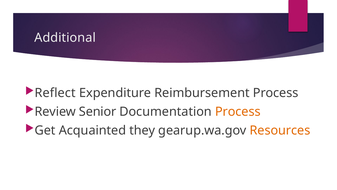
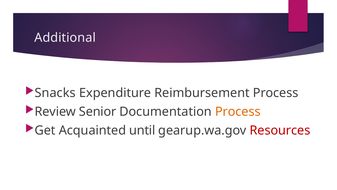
Reflect: Reflect -> Snacks
they: they -> until
Resources colour: orange -> red
